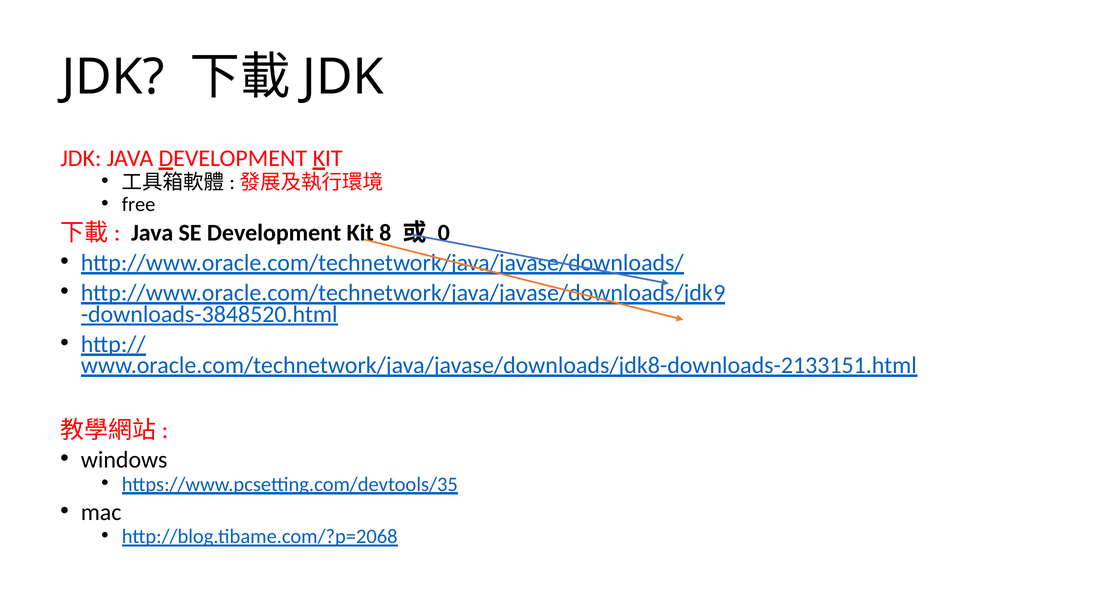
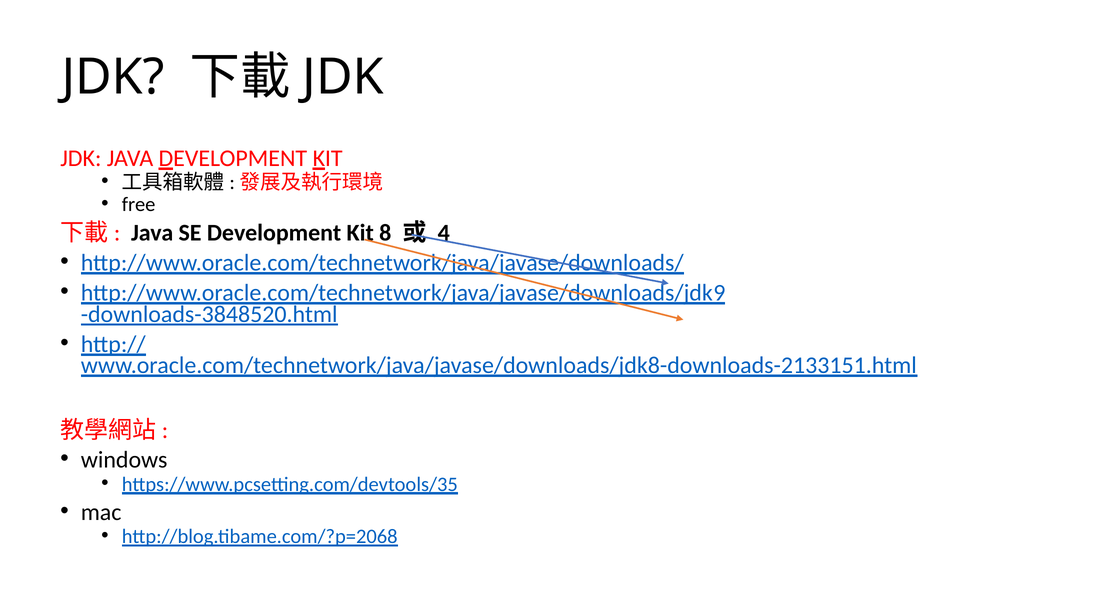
0: 0 -> 4
